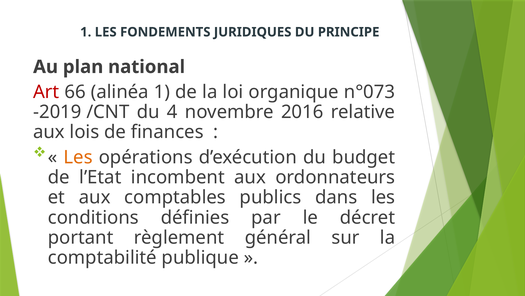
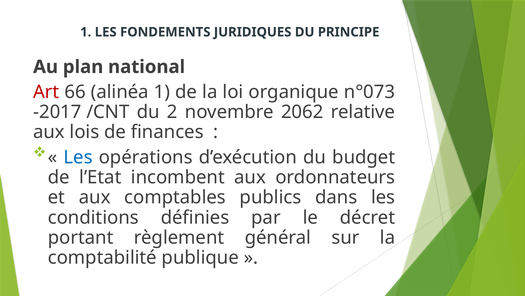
-2019: -2019 -> -2017
4: 4 -> 2
2016: 2016 -> 2062
Les at (78, 157) colour: orange -> blue
